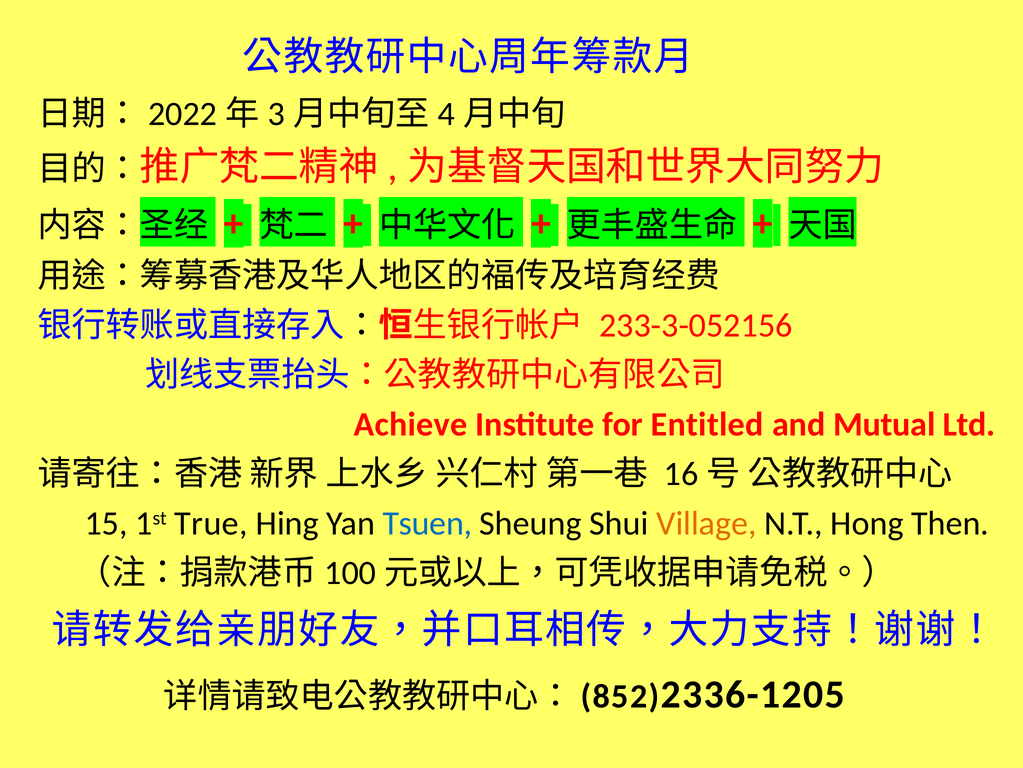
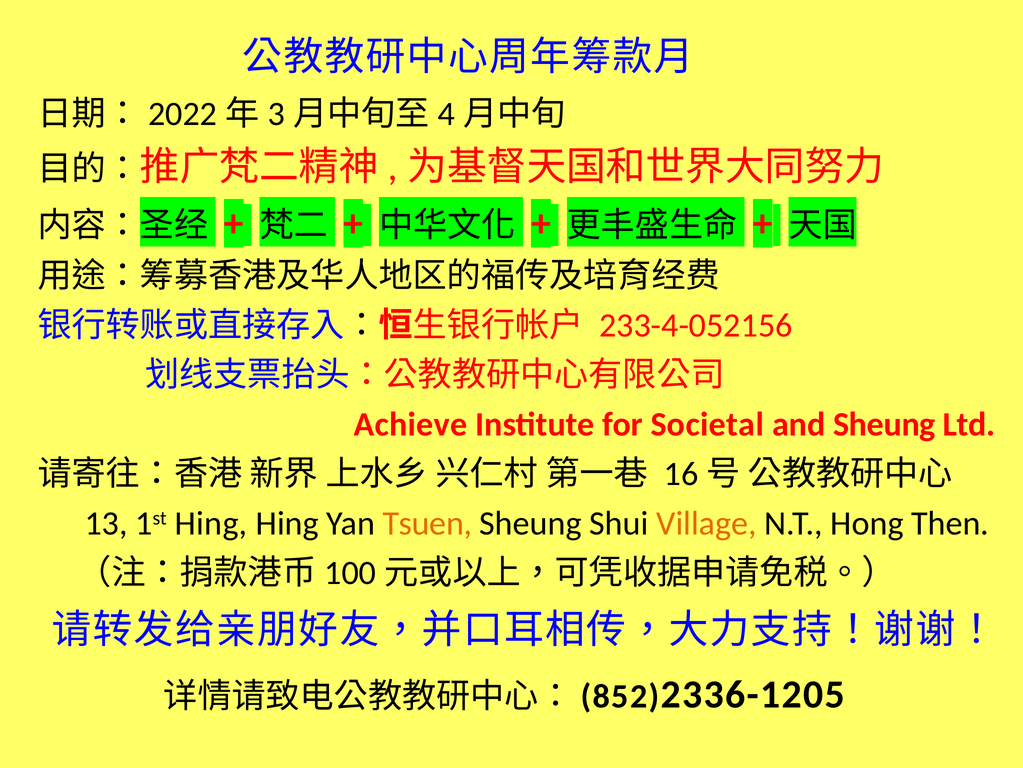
233-3-052156: 233-3-052156 -> 233-4-052156
Entitled: Entitled -> Societal
and Mutual: Mutual -> Sheung
15: 15 -> 13
1st True: True -> Hing
Tsuen colour: blue -> orange
